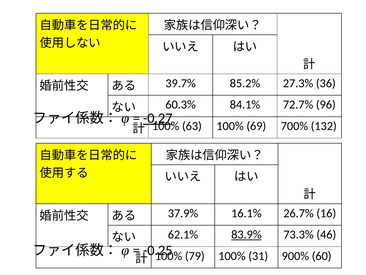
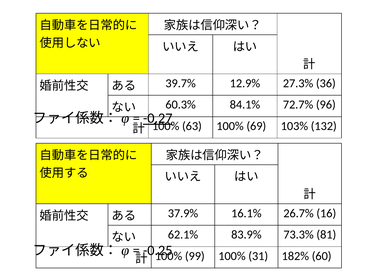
85.2%: 85.2% -> 12.9%
700%: 700% -> 103%
83.9% underline: present -> none
46: 46 -> 81
79: 79 -> 99
900%: 900% -> 182%
